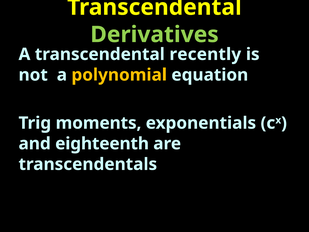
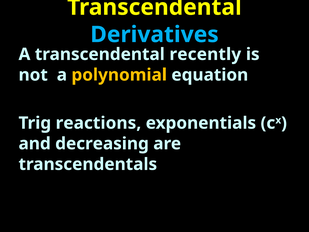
Derivatives colour: light green -> light blue
moments: moments -> reactions
eighteenth: eighteenth -> decreasing
